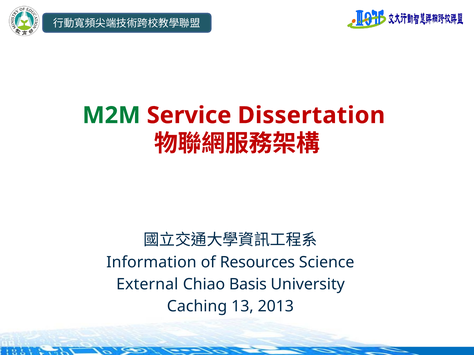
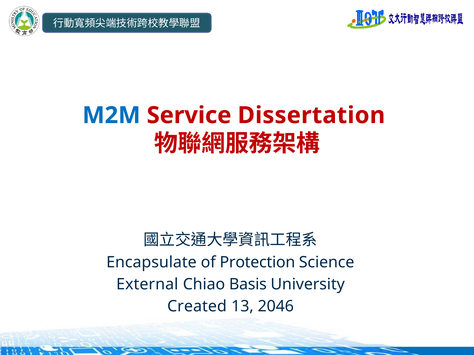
M2M colour: green -> blue
Information: Information -> Encapsulate
Resources: Resources -> Protection
Caching: Caching -> Created
2013: 2013 -> 2046
